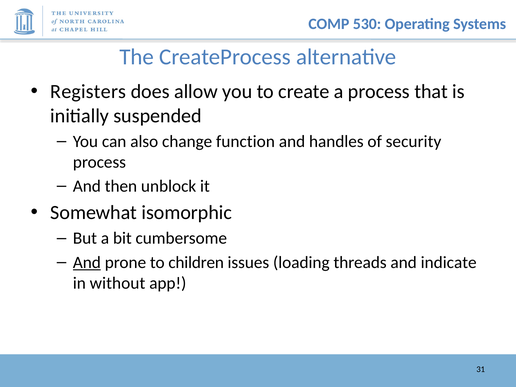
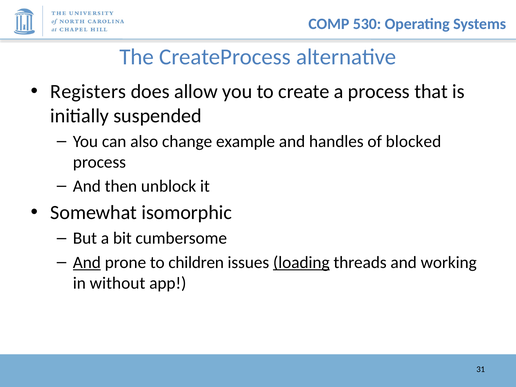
function: function -> example
security: security -> blocked
loading underline: none -> present
indicate: indicate -> working
